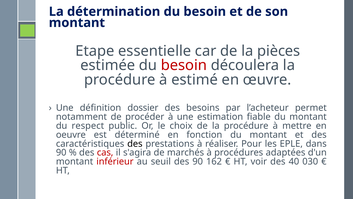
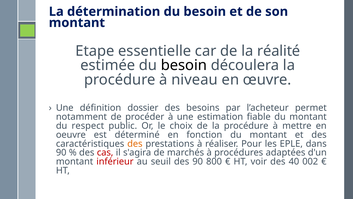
pièces: pièces -> réalité
besoin at (184, 65) colour: red -> black
estimé: estimé -> niveau
des at (135, 143) colour: black -> orange
162: 162 -> 800
030: 030 -> 002
